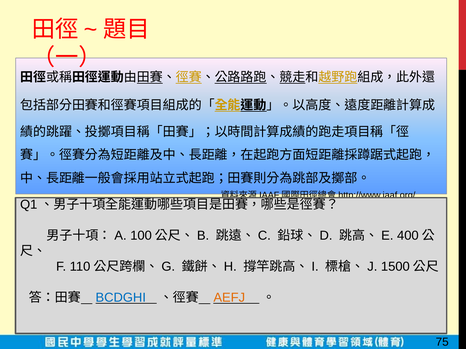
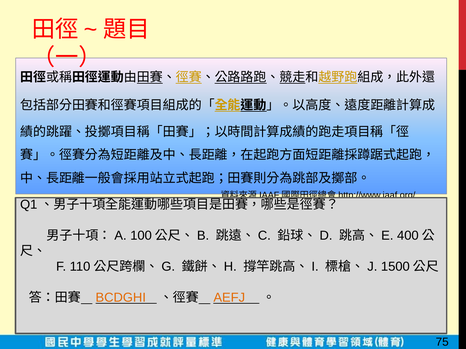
BCDGHI colour: blue -> orange
